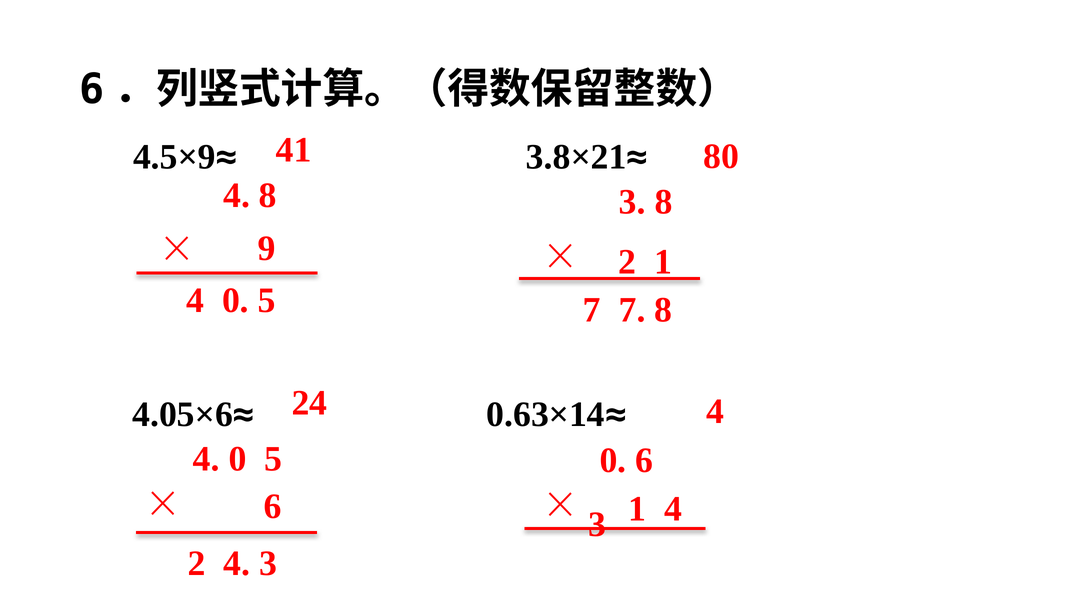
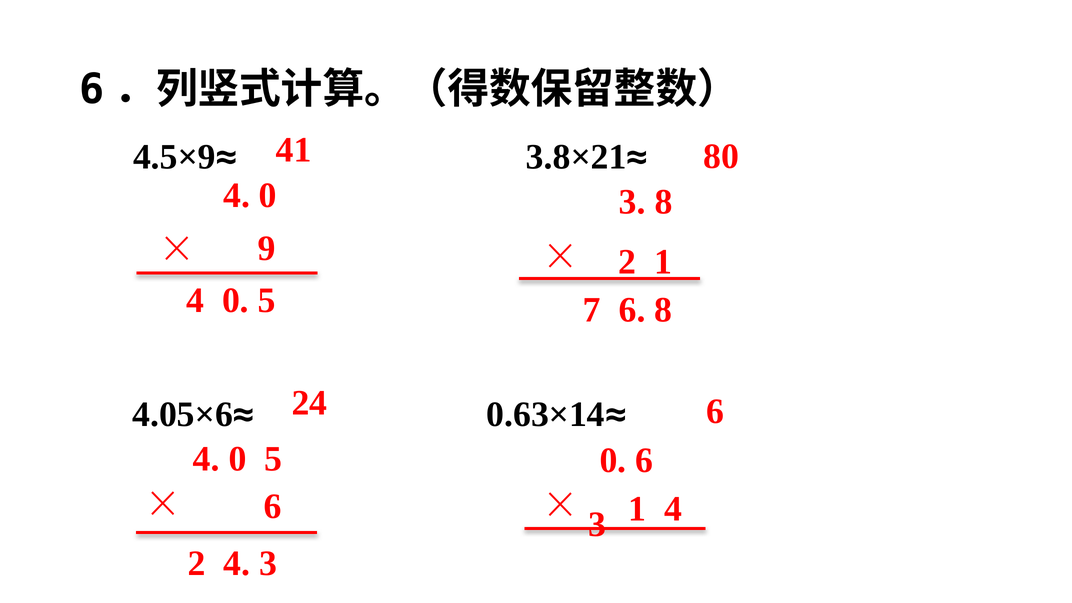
8 at (268, 196): 8 -> 0
7 7: 7 -> 6
24 4: 4 -> 6
